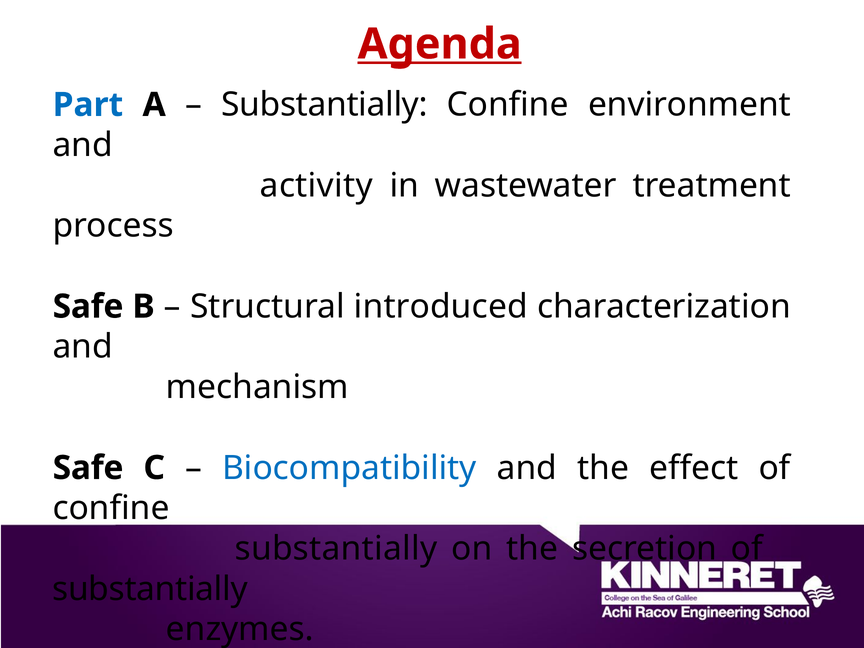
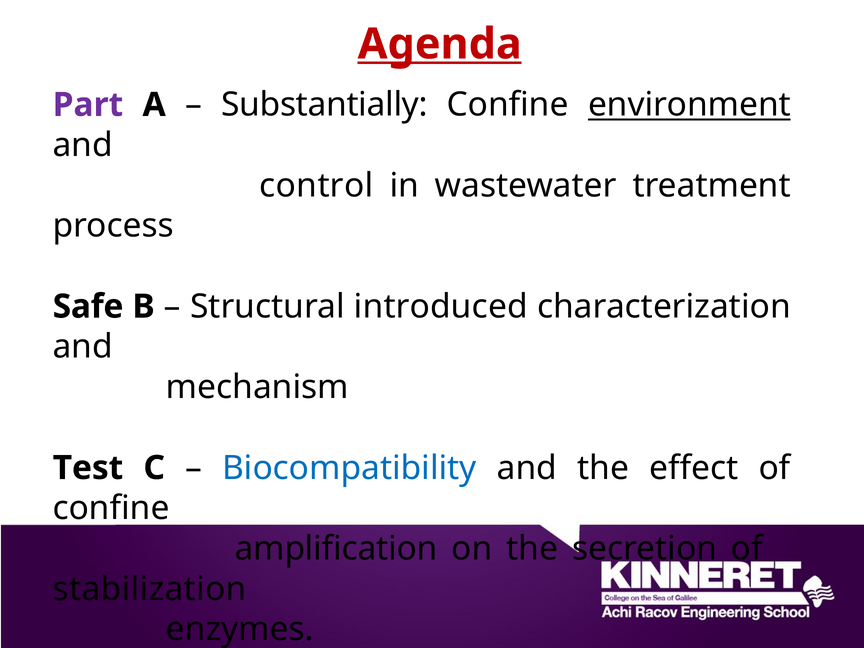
Part at (88, 105) colour: blue -> purple
environment underline: none -> present
activity: activity -> control
Safe at (88, 468): Safe -> Test
substantially at (336, 549): substantially -> amplification
substantially at (150, 589): substantially -> stabilization
